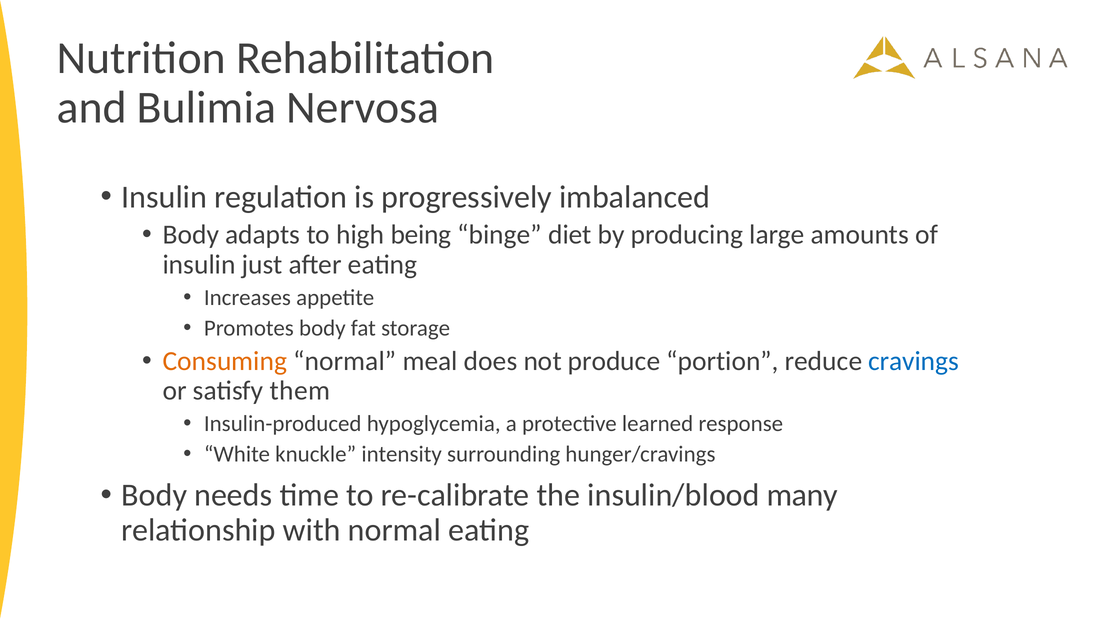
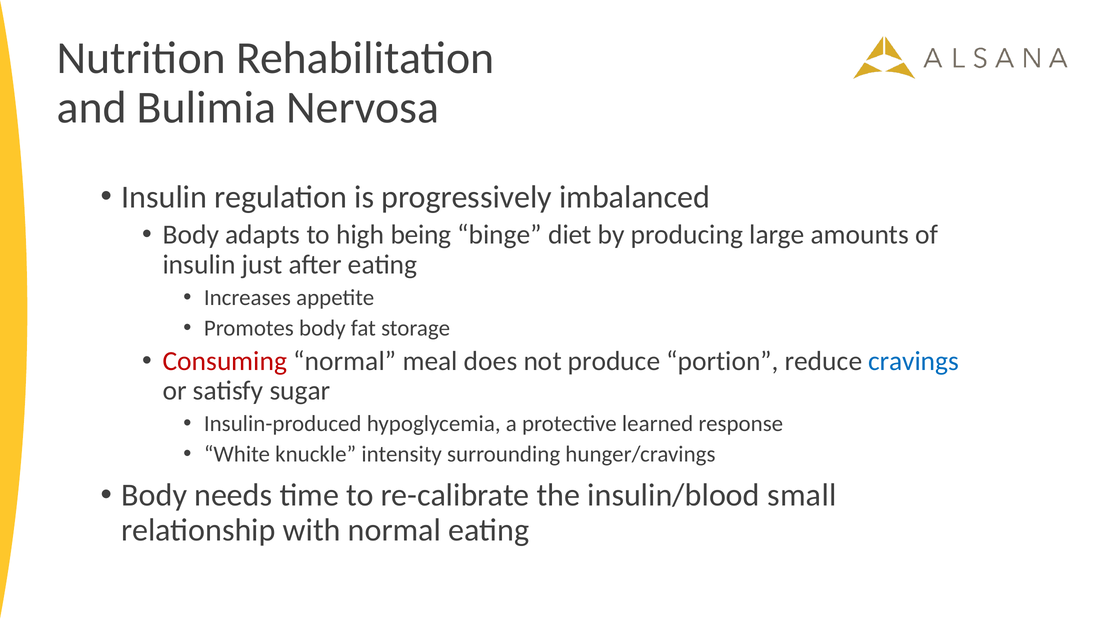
Consuming colour: orange -> red
them: them -> sugar
many: many -> small
